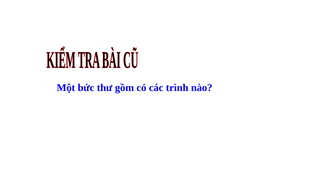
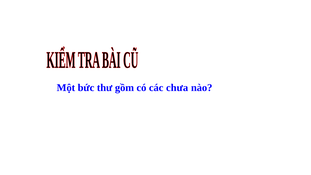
trình: trình -> chưa
